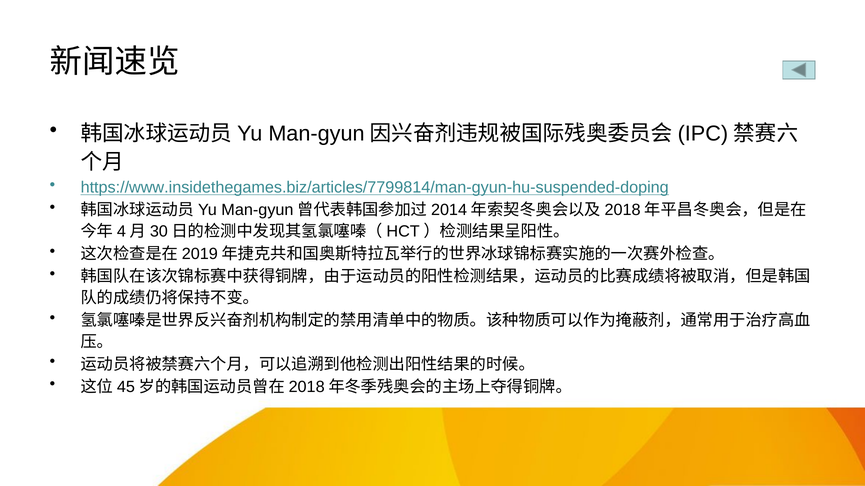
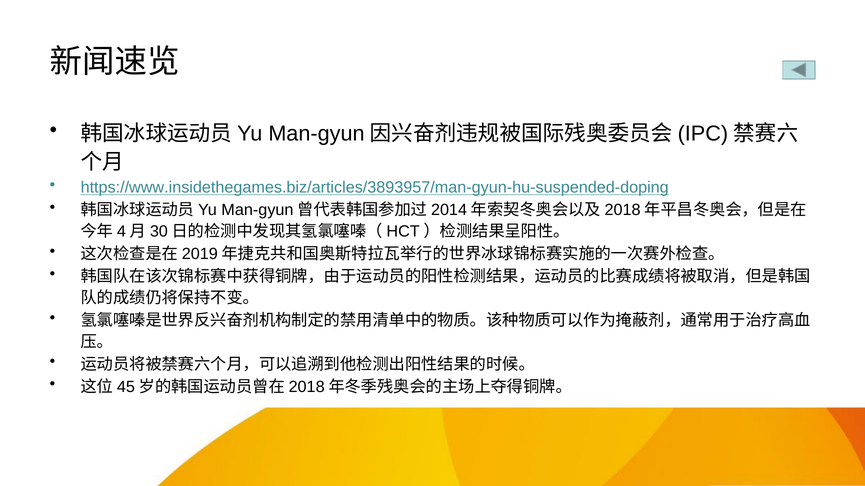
https://www.insidethegames.biz/articles/7799814/man-gyun-hu-suspended-doping: https://www.insidethegames.biz/articles/7799814/man-gyun-hu-suspended-doping -> https://www.insidethegames.biz/articles/3893957/man-gyun-hu-suspended-doping
